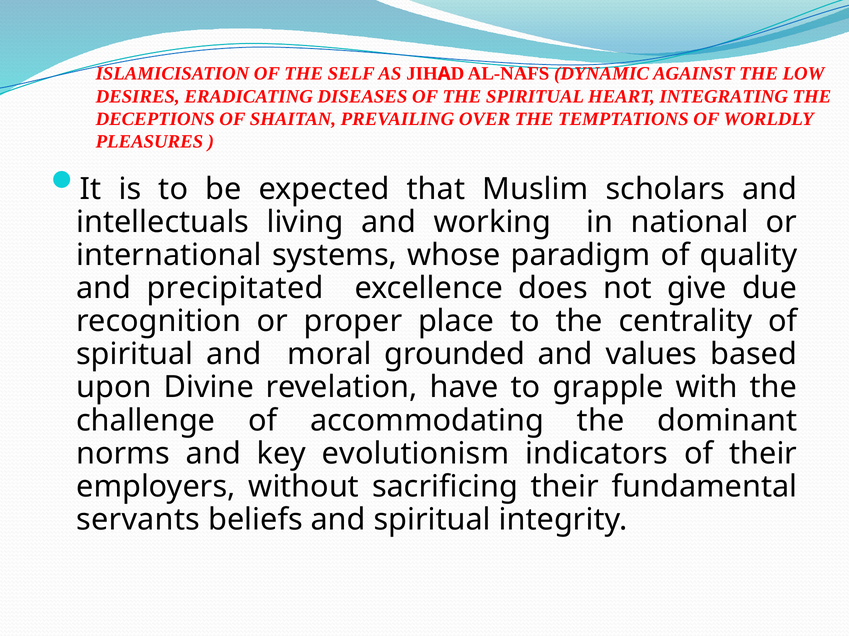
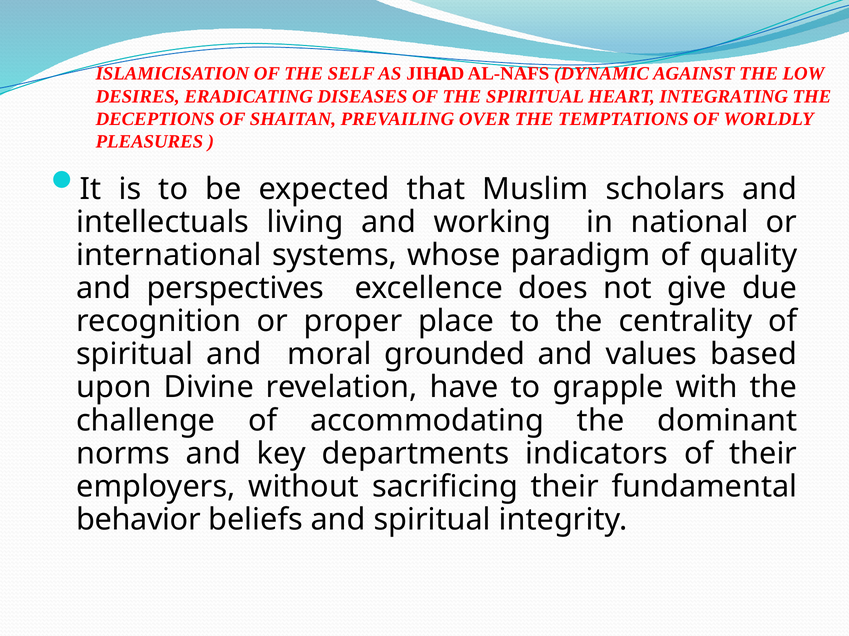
precipitated: precipitated -> perspectives
evolutionism: evolutionism -> departments
servants: servants -> behavior
